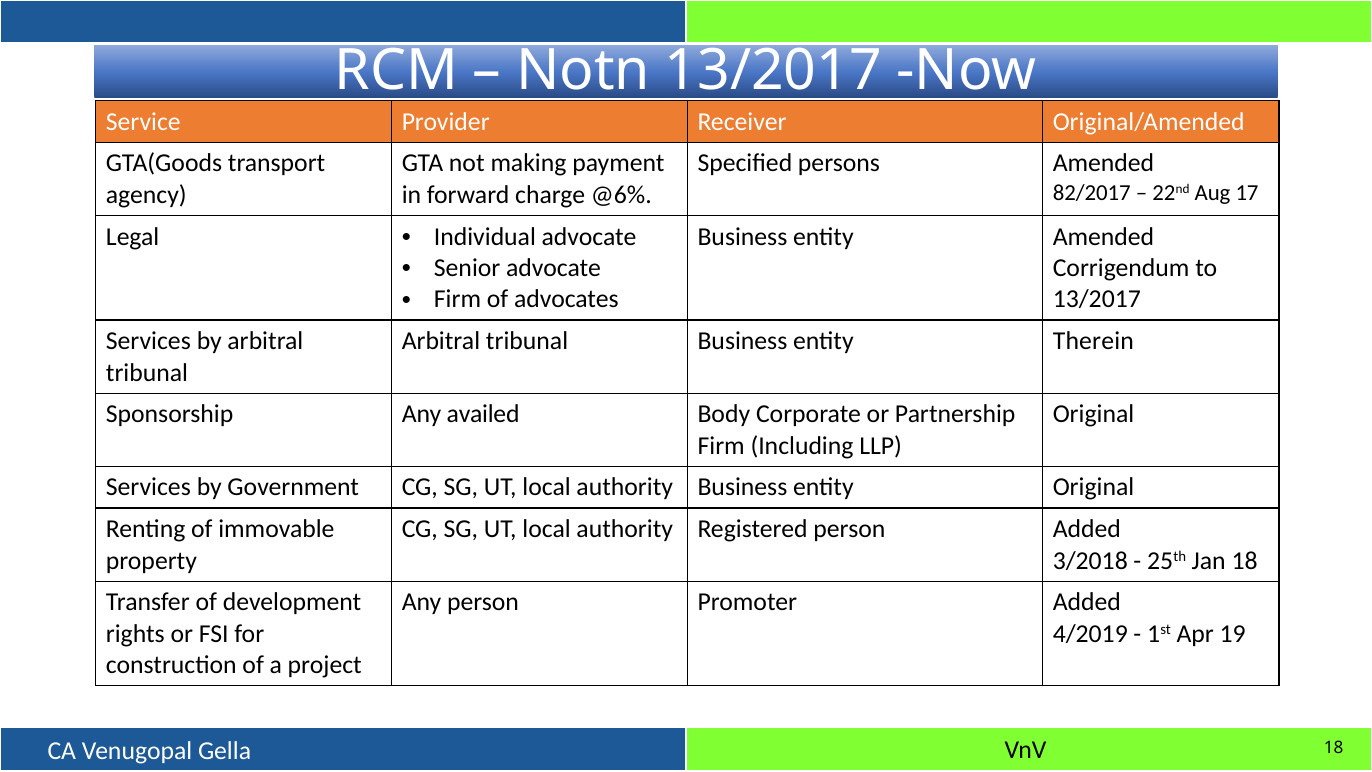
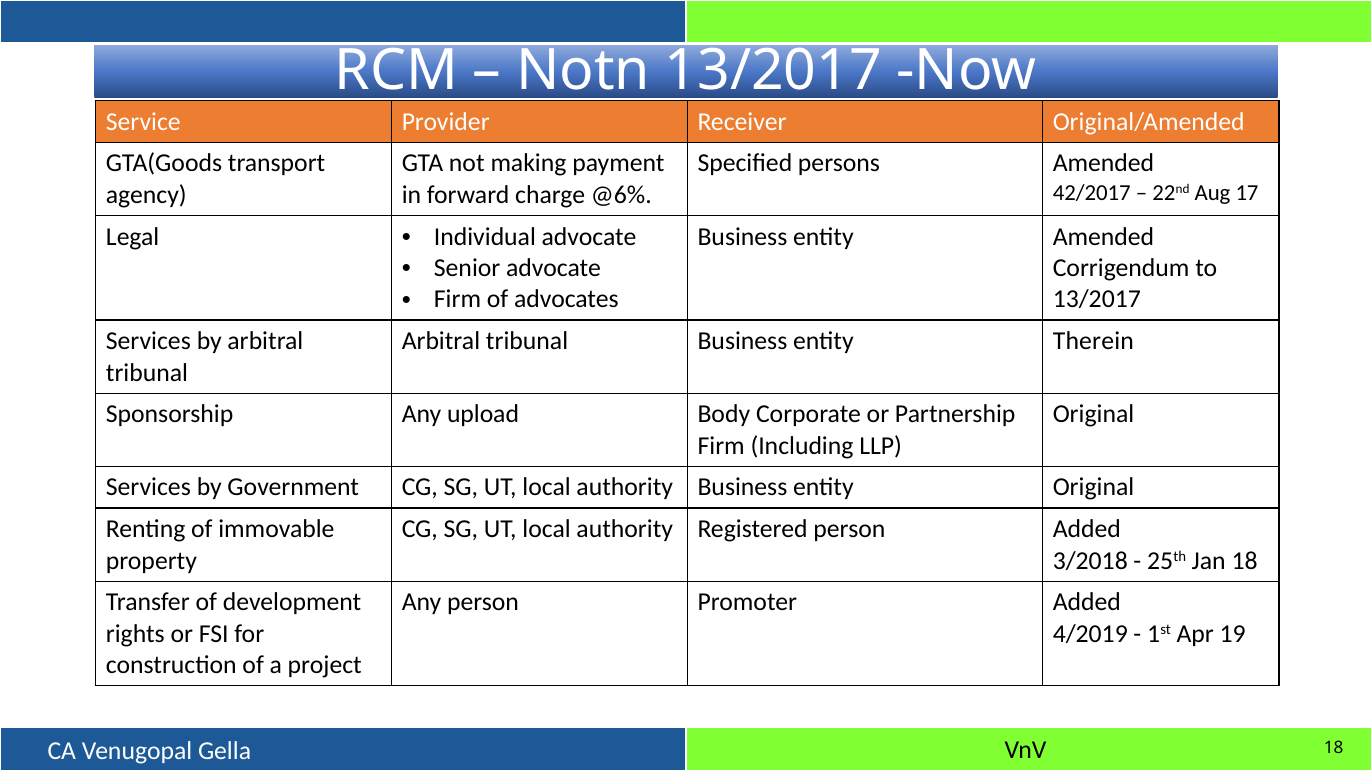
82/2017: 82/2017 -> 42/2017
availed: availed -> upload
